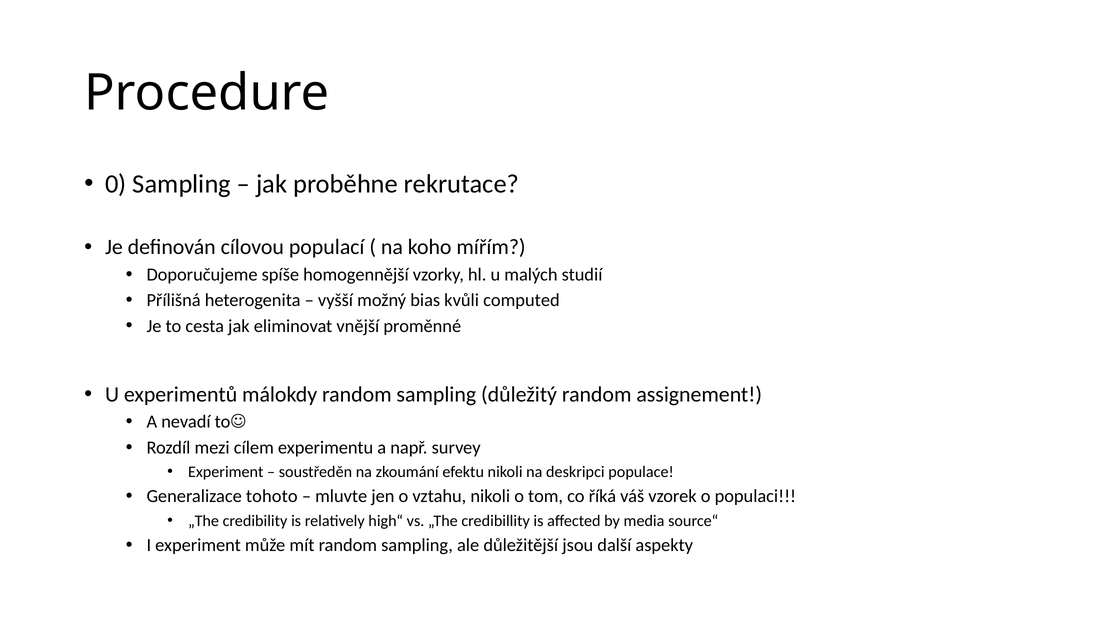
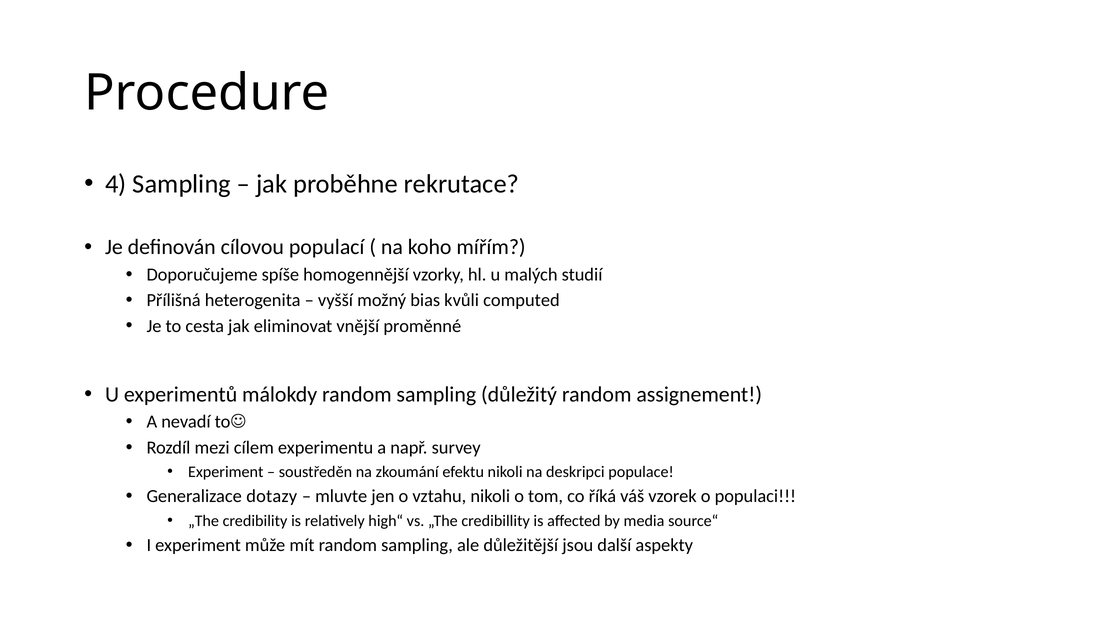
0: 0 -> 4
tohoto: tohoto -> dotazy
